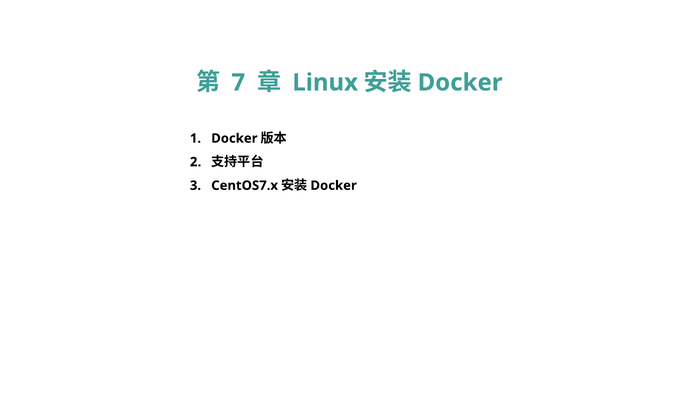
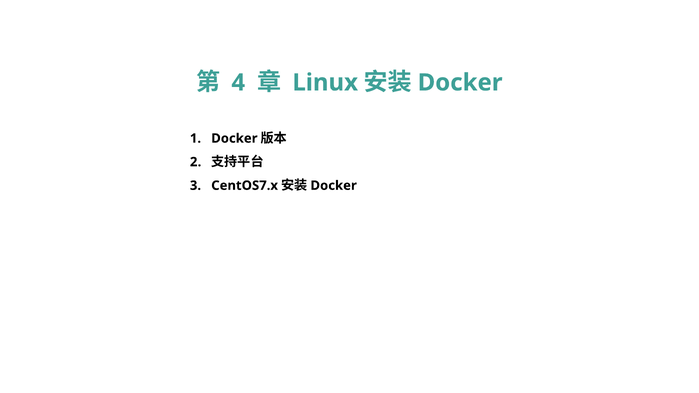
7: 7 -> 4
